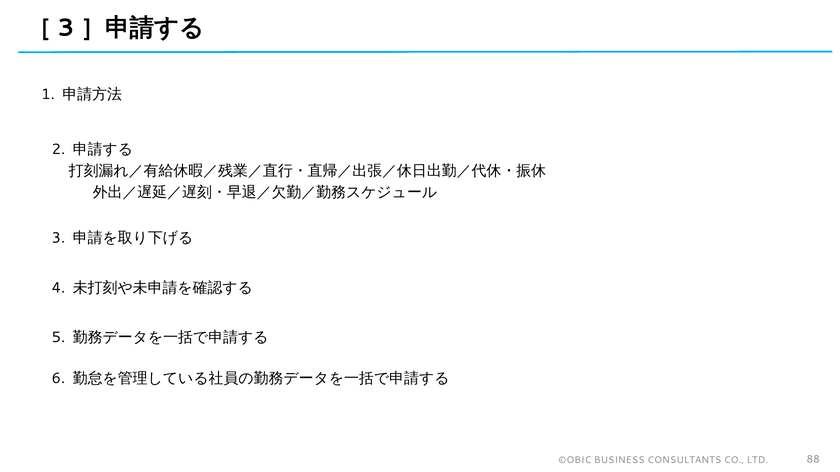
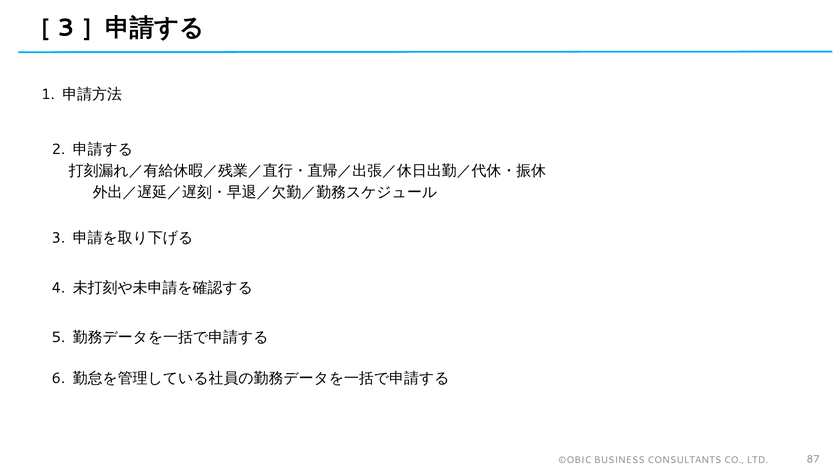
88: 88 -> 87
